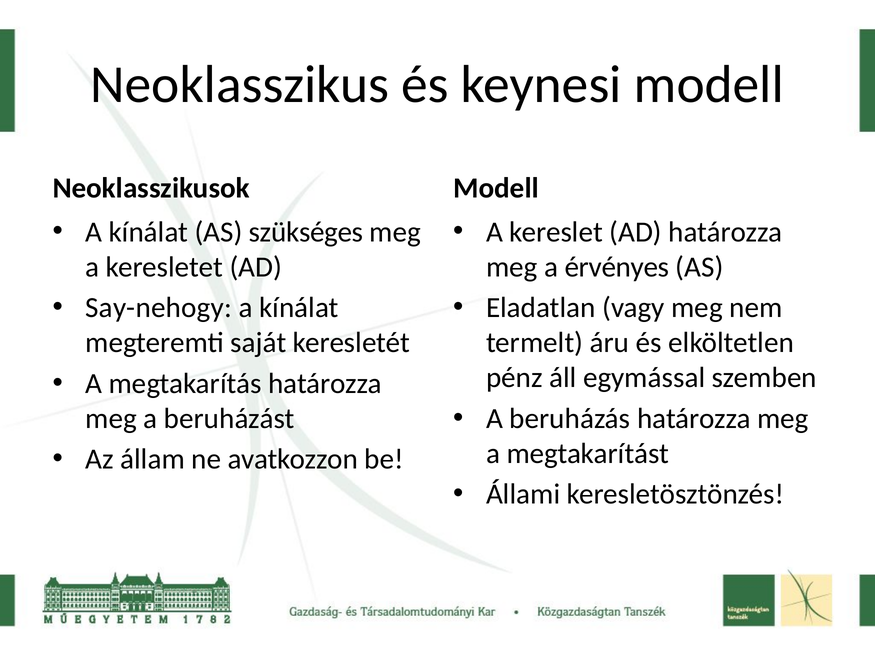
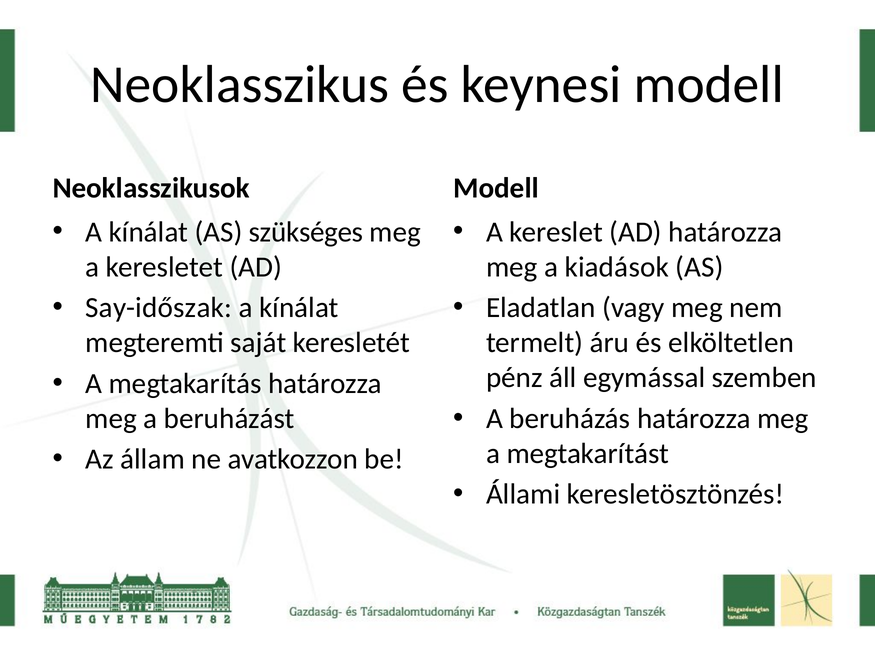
érvényes: érvényes -> kiadások
Say-nehogy: Say-nehogy -> Say-időszak
